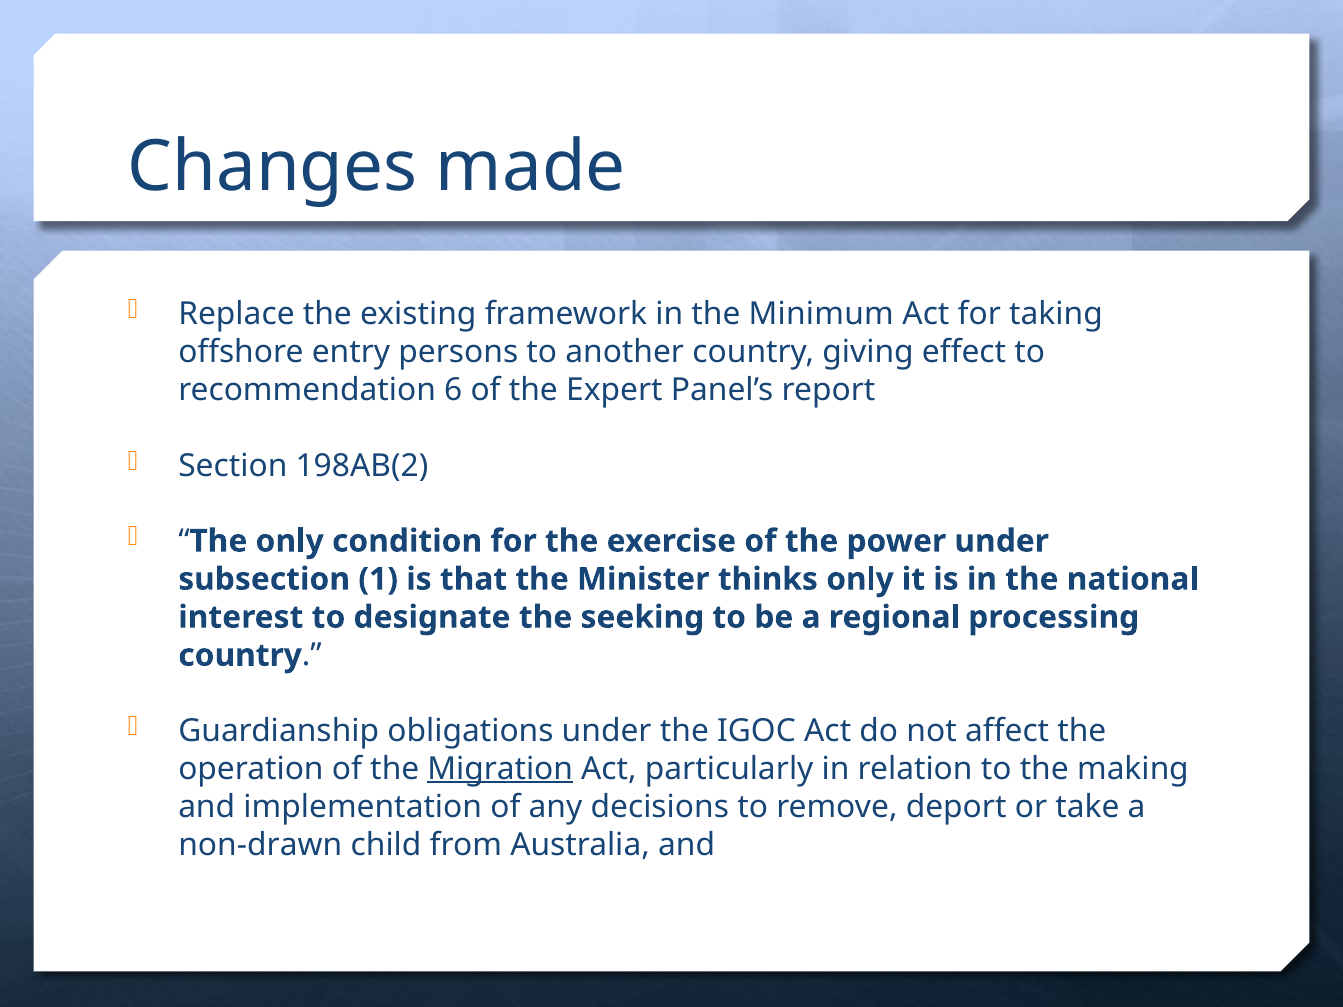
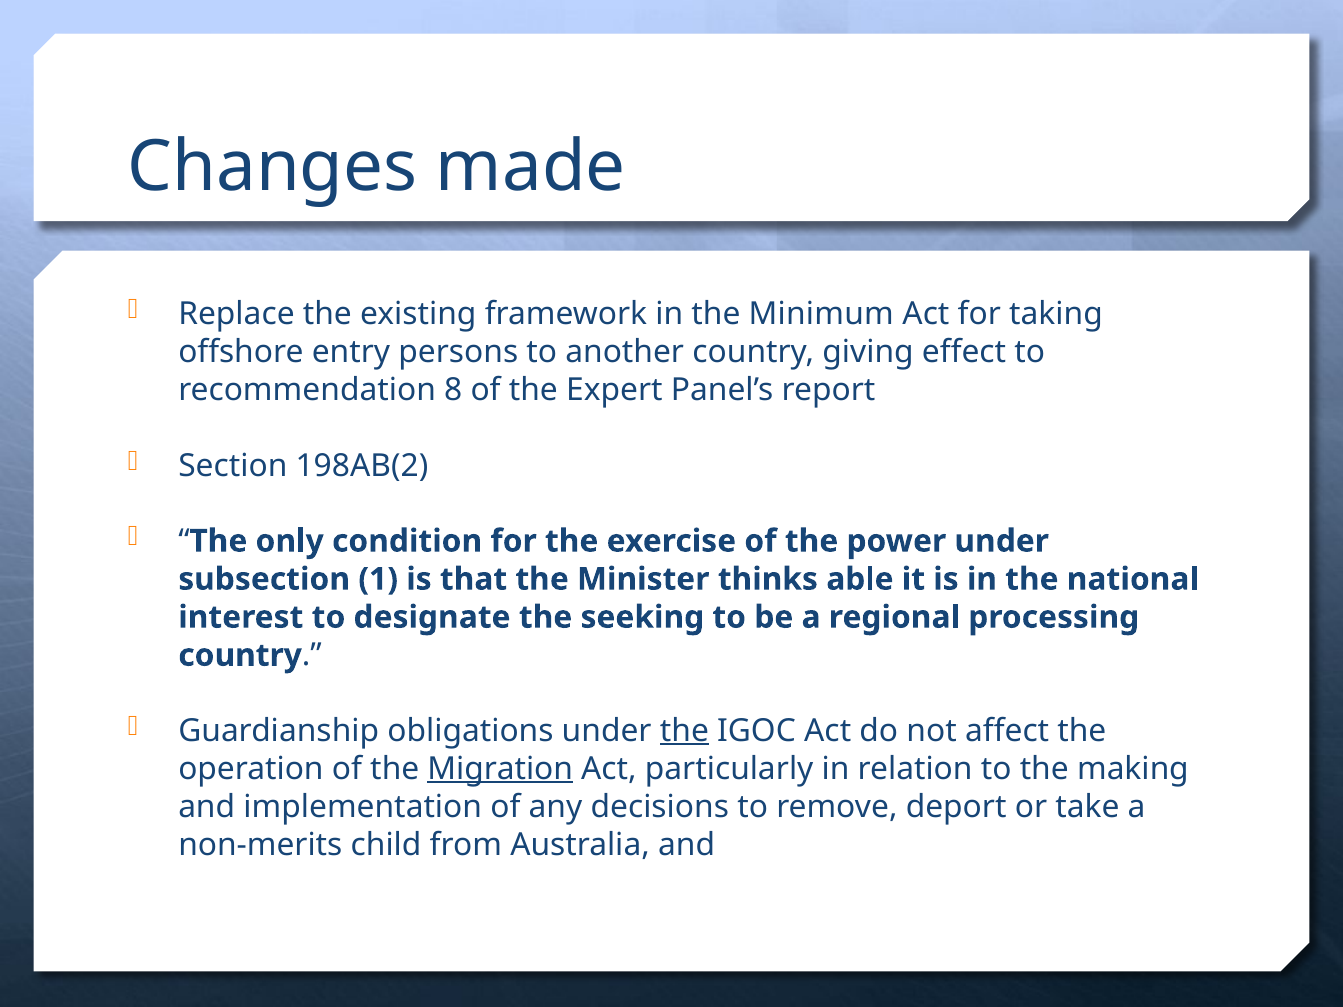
6: 6 -> 8
thinks only: only -> able
the at (684, 731) underline: none -> present
non-drawn: non-drawn -> non-merits
